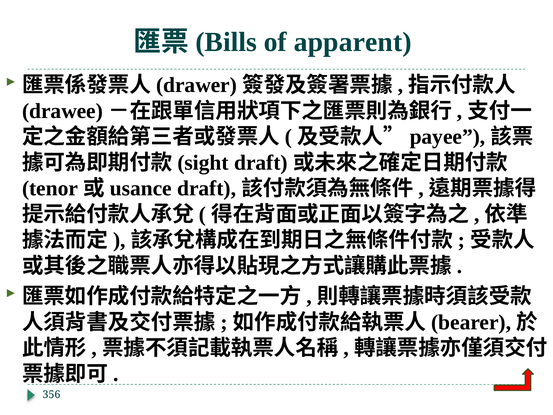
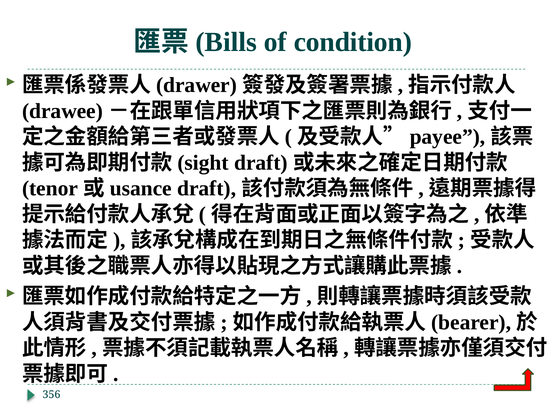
apparent: apparent -> condition
